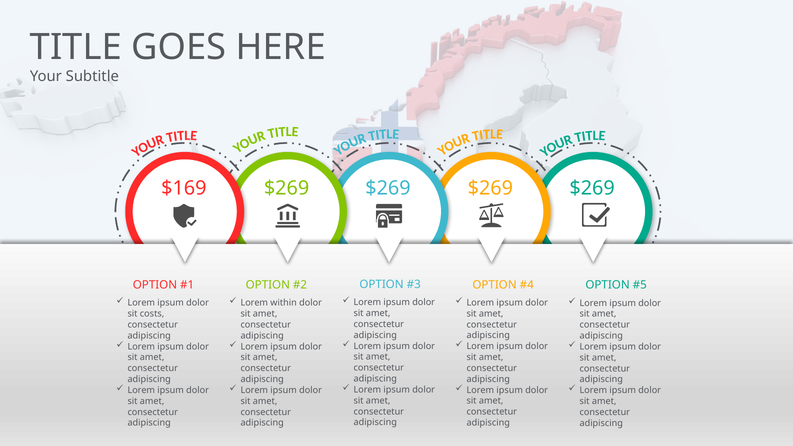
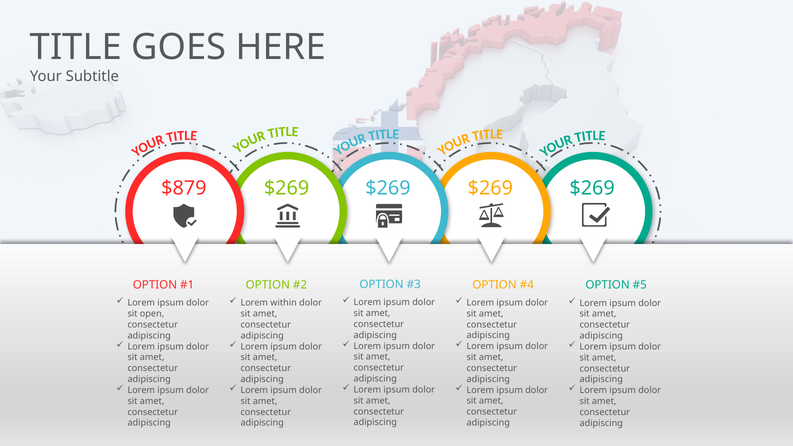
$169: $169 -> $879
costs: costs -> open
